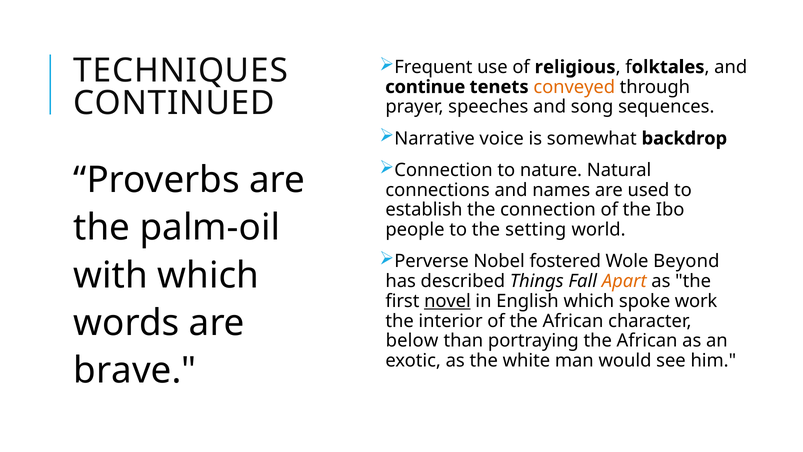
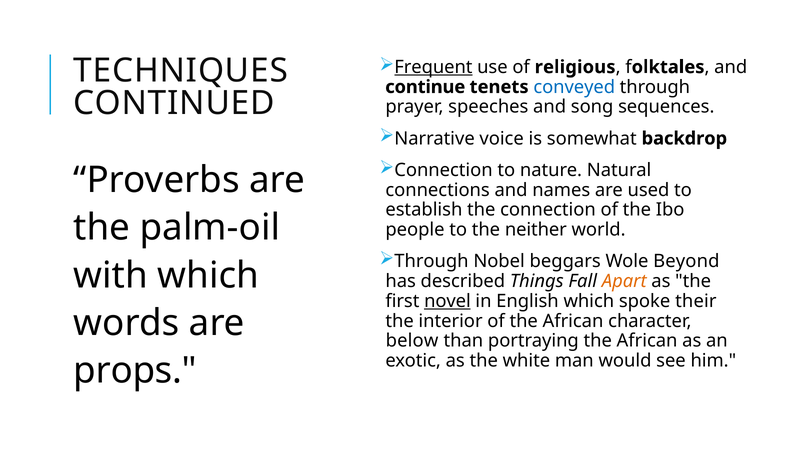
Frequent underline: none -> present
conveyed colour: orange -> blue
setting: setting -> neither
Perverse at (432, 261): Perverse -> Through
fostered: fostered -> beggars
work: work -> their
brave: brave -> props
